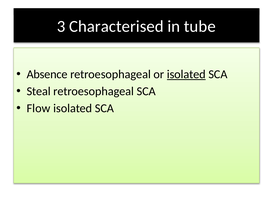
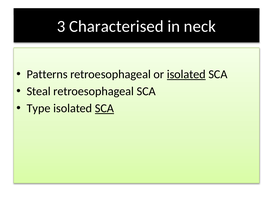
tube: tube -> neck
Absence: Absence -> Patterns
Flow: Flow -> Type
SCA at (104, 108) underline: none -> present
